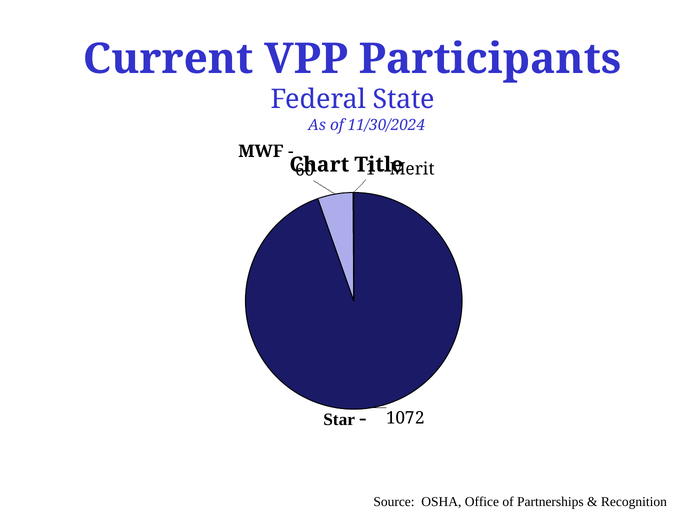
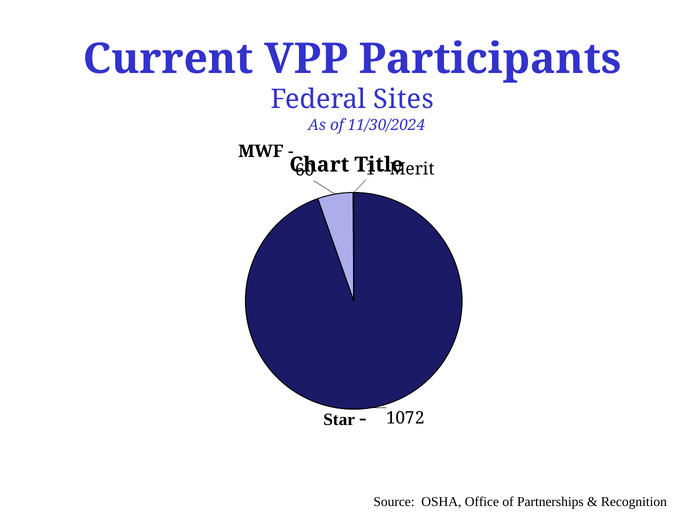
State: State -> Sites
